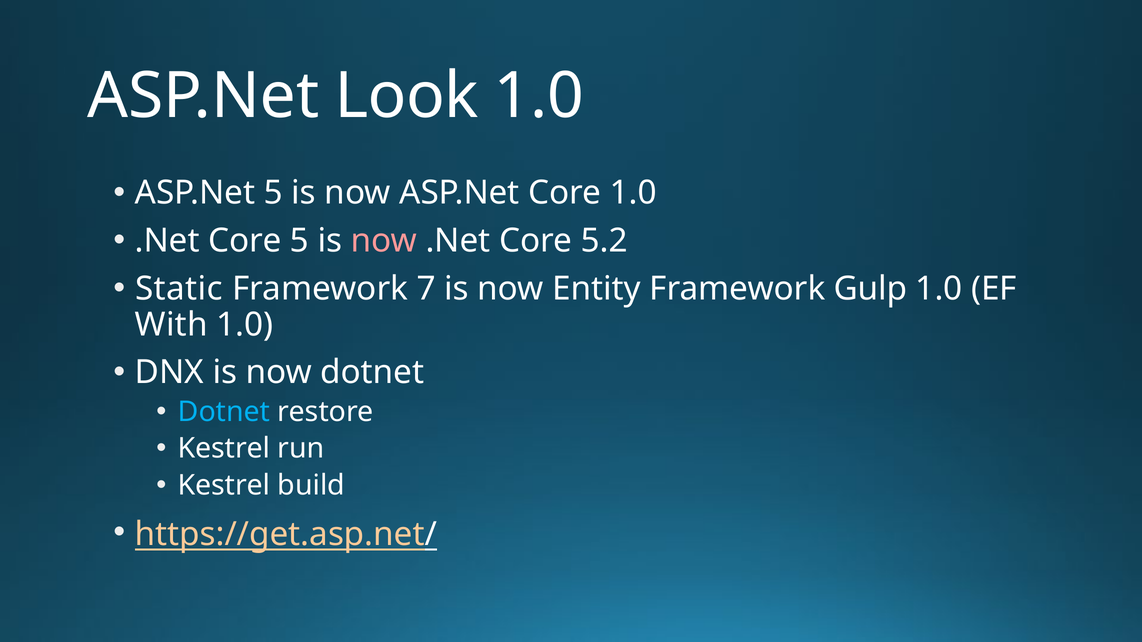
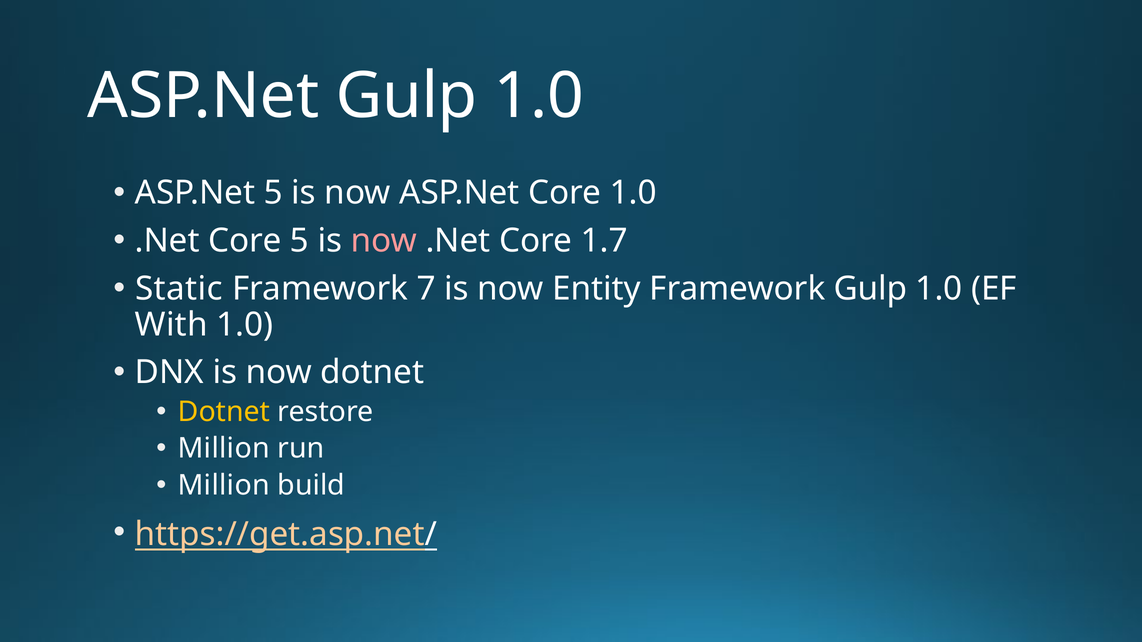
ASP.Net Look: Look -> Gulp
5.2: 5.2 -> 1.7
Dotnet at (224, 412) colour: light blue -> yellow
Kestrel at (224, 449): Kestrel -> Million
Kestrel at (224, 486): Kestrel -> Million
